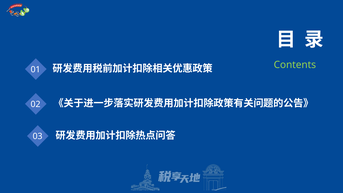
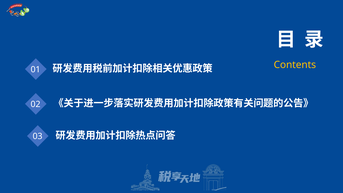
Contents colour: light green -> yellow
